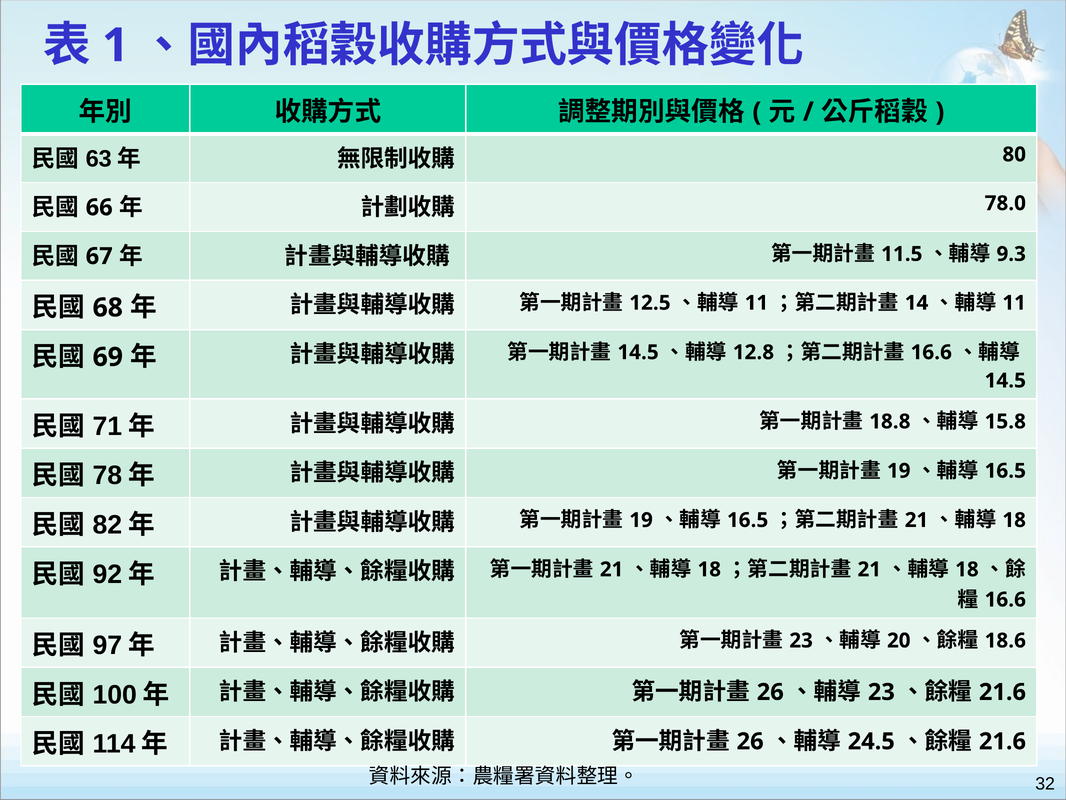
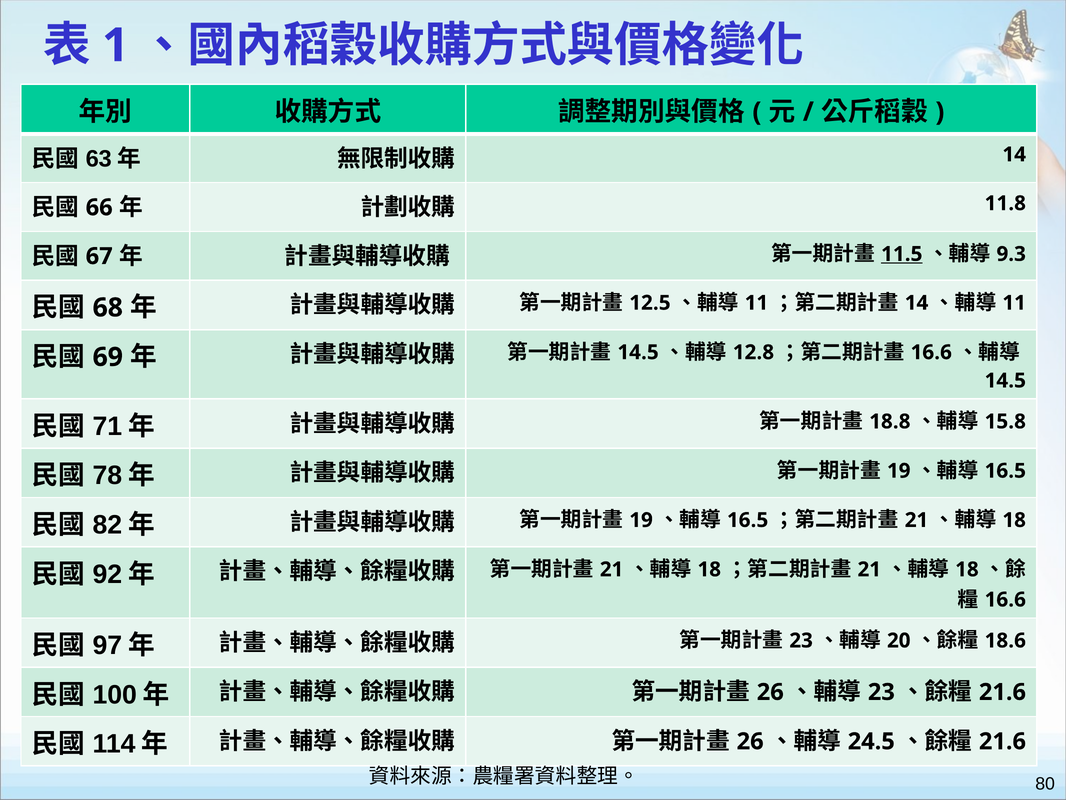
80 at (1014, 154): 80 -> 14
78.0: 78.0 -> 11.8
11.5 underline: none -> present
32: 32 -> 80
